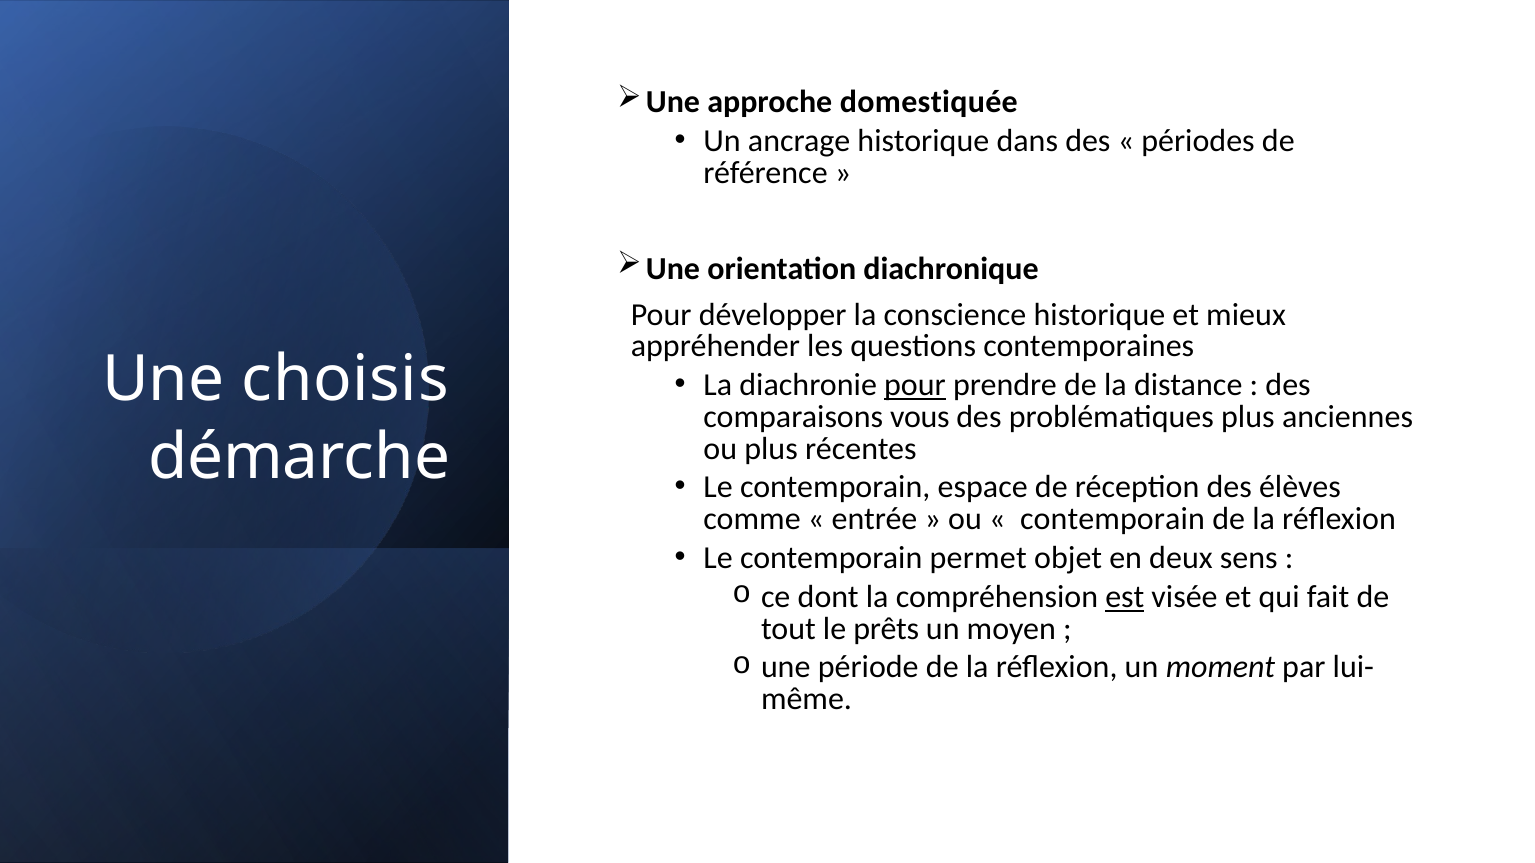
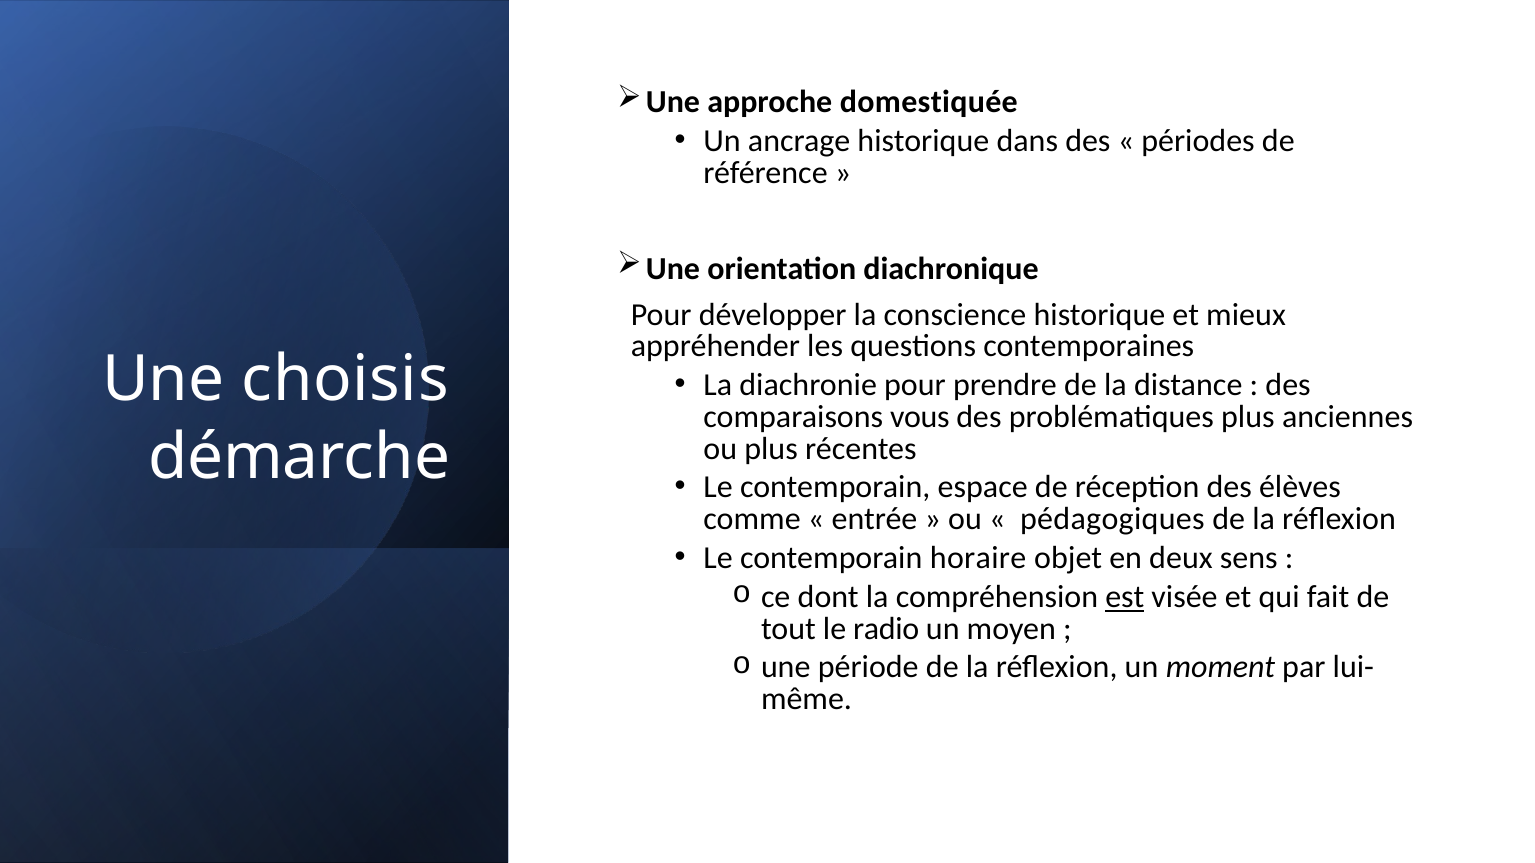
pour at (915, 385) underline: present -> none
contemporain at (1112, 519): contemporain -> pédagogiques
permet: permet -> horaire
prêts: prêts -> radio
